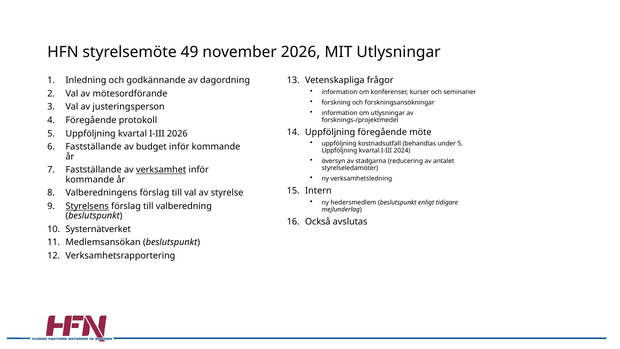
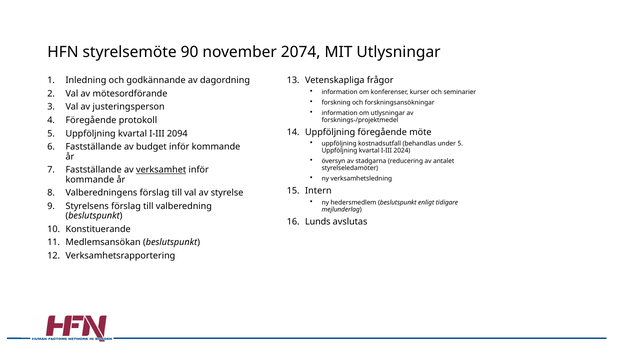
49: 49 -> 90
november 2026: 2026 -> 2074
I-III 2026: 2026 -> 2094
Styrelsens underline: present -> none
Också: Också -> Lunds
Systernätverket: Systernätverket -> Konstituerande
